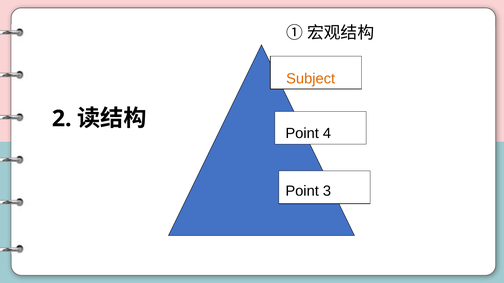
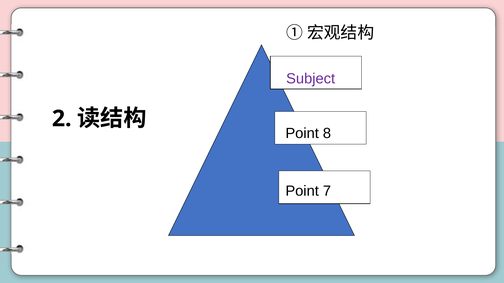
Subject colour: orange -> purple
4: 4 -> 8
3: 3 -> 7
